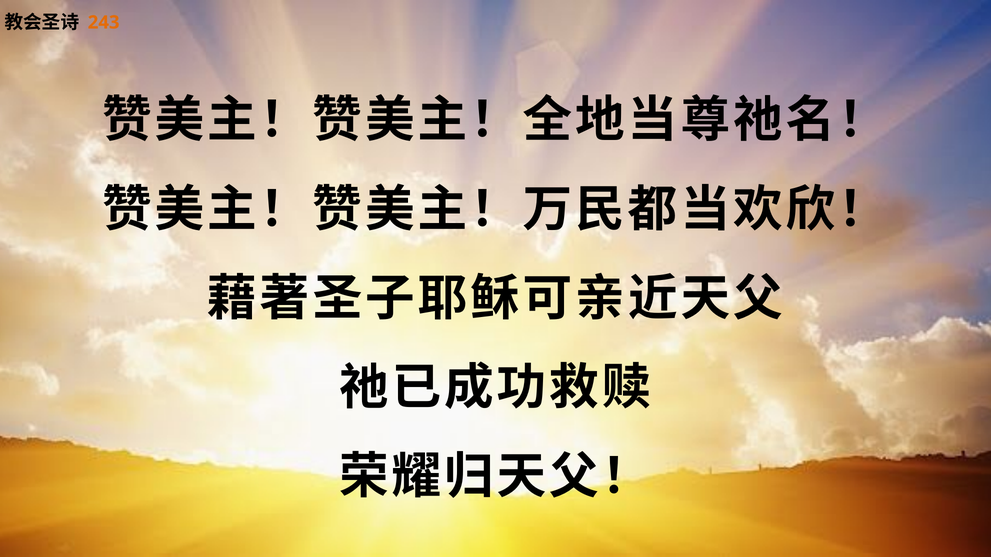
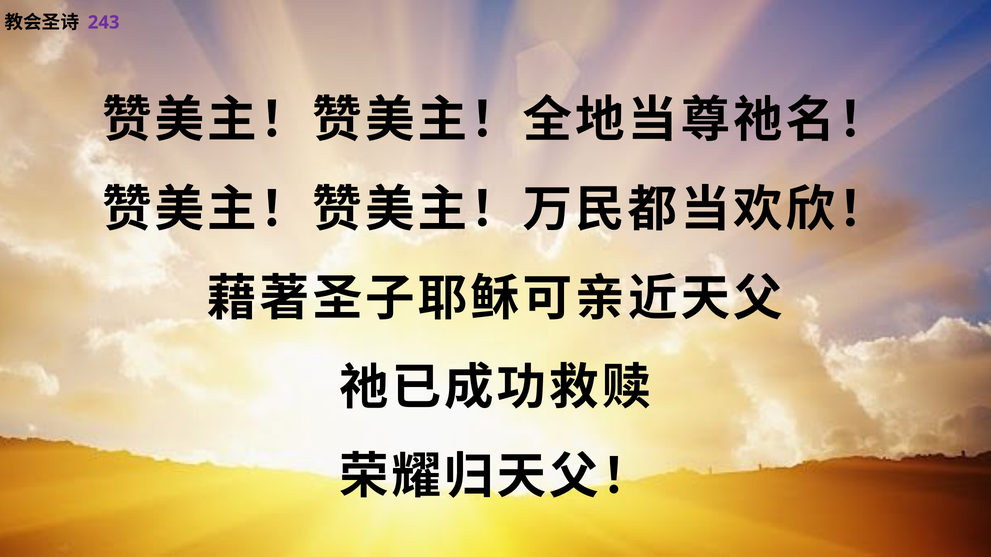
243 colour: orange -> purple
